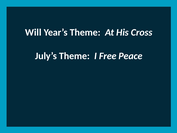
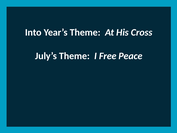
Will: Will -> Into
